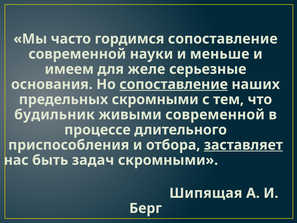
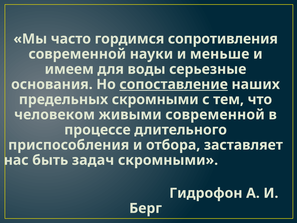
гордимся сопоставление: сопоставление -> сопротивления
желе: желе -> воды
будильник: будильник -> человеком
заставляет underline: present -> none
Шипящая: Шипящая -> Гидрофон
